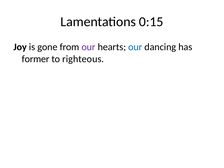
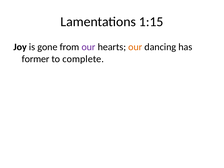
0:15: 0:15 -> 1:15
our at (135, 47) colour: blue -> orange
righteous: righteous -> complete
